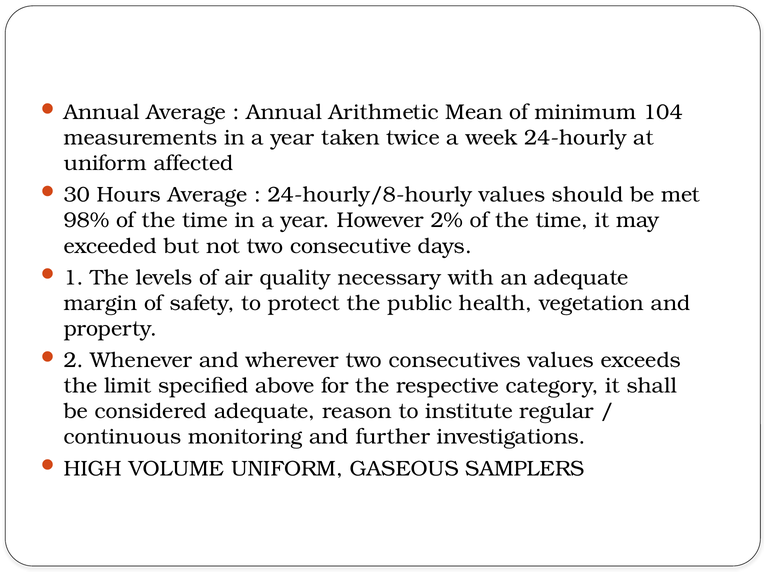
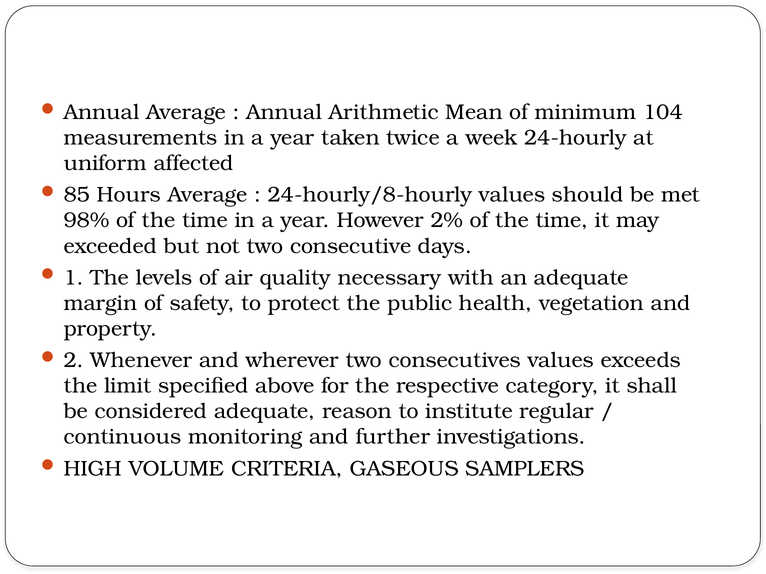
30: 30 -> 85
VOLUME UNIFORM: UNIFORM -> CRITERIA
